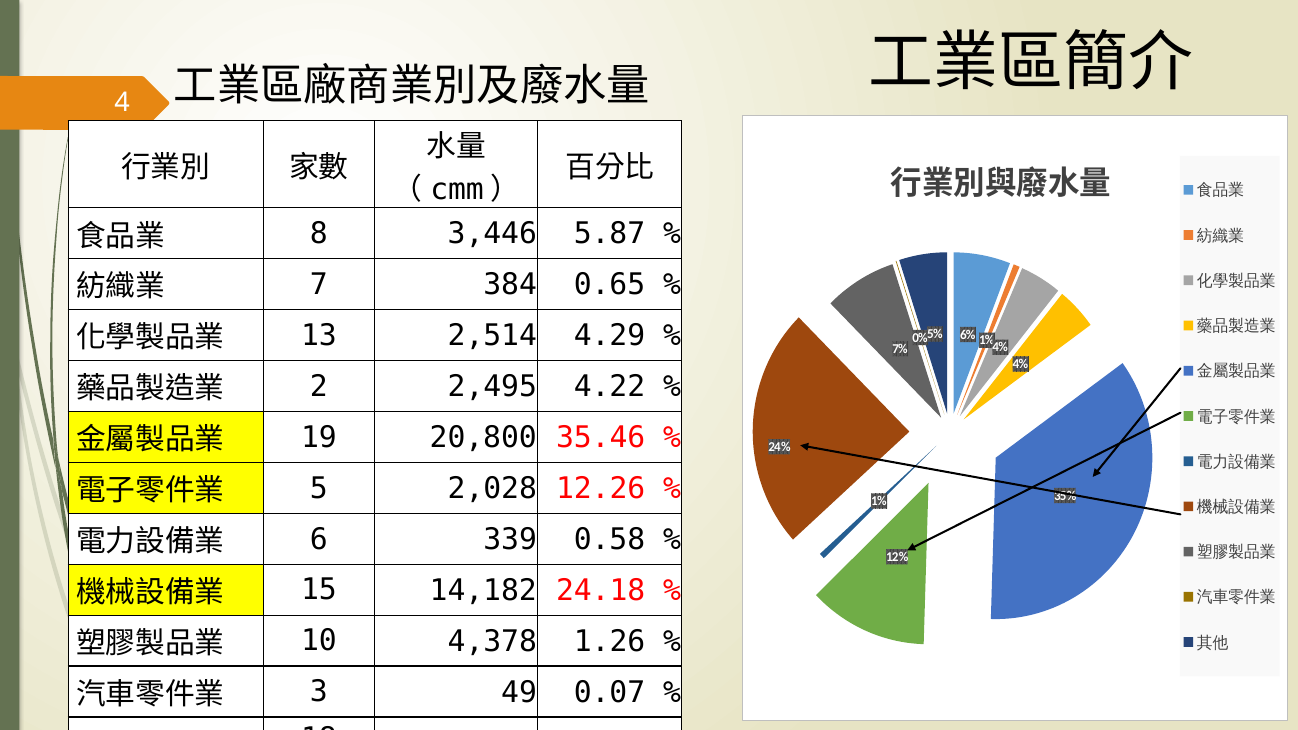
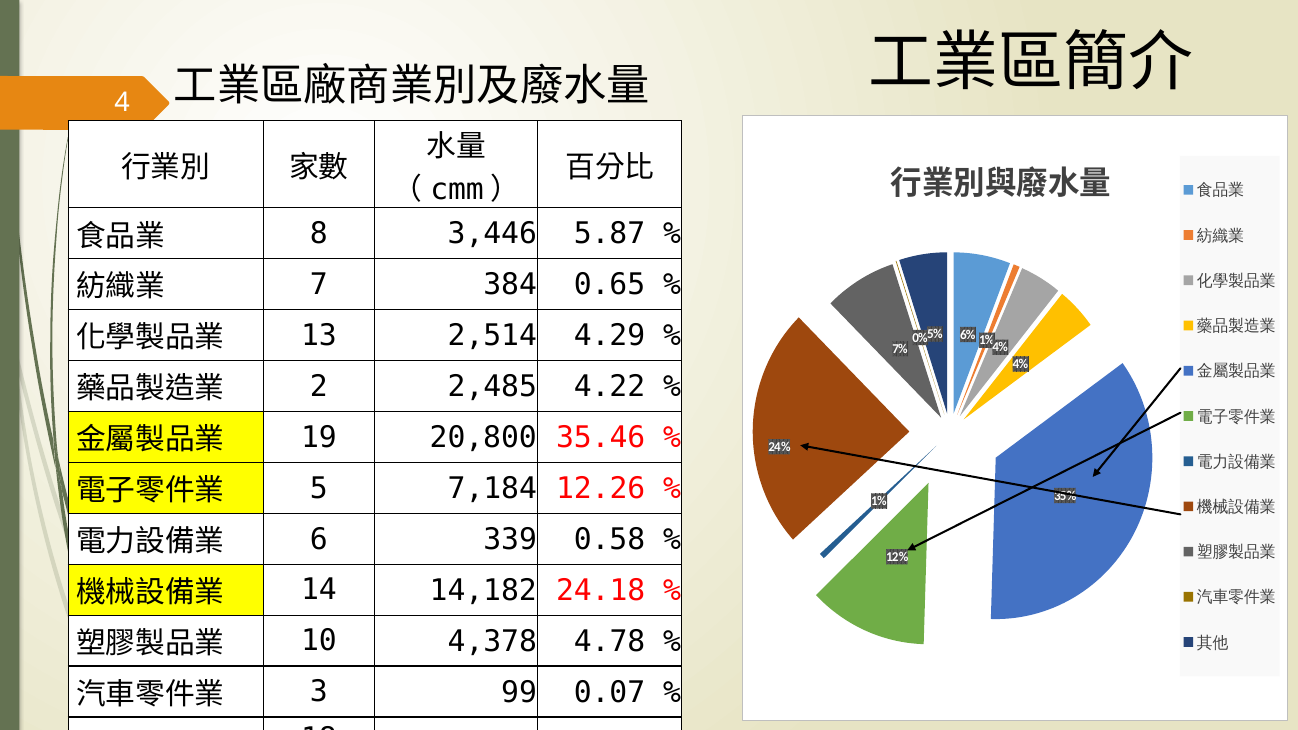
2,495: 2,495 -> 2,485
2,028: 2,028 -> 7,184
15: 15 -> 14
1.26: 1.26 -> 4.78
49: 49 -> 99
